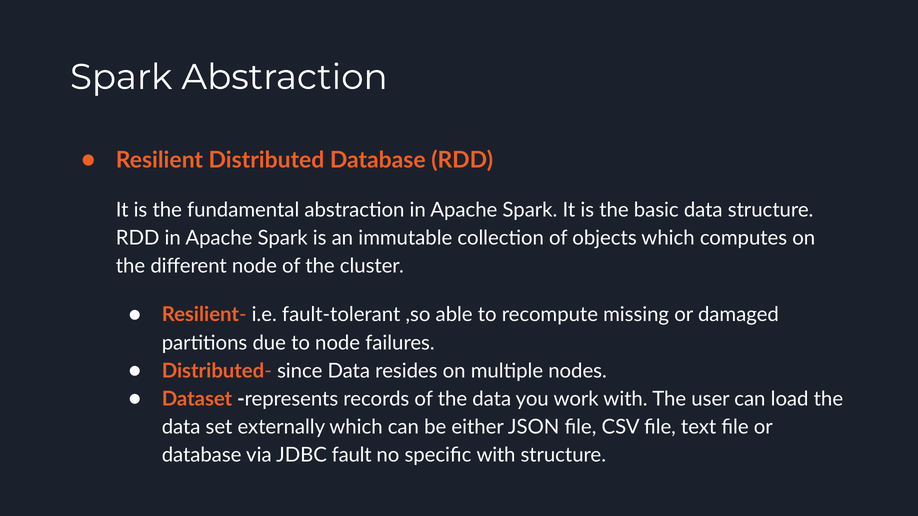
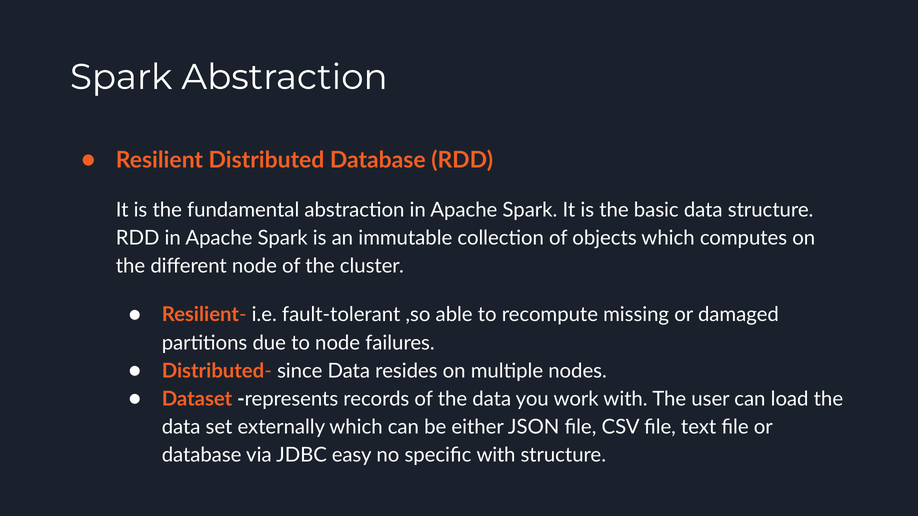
fault: fault -> easy
